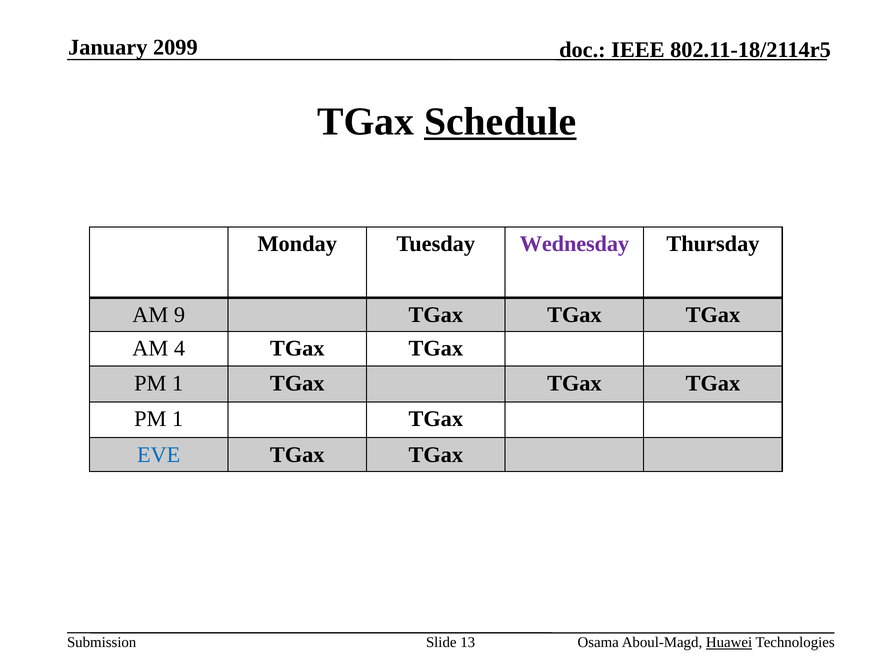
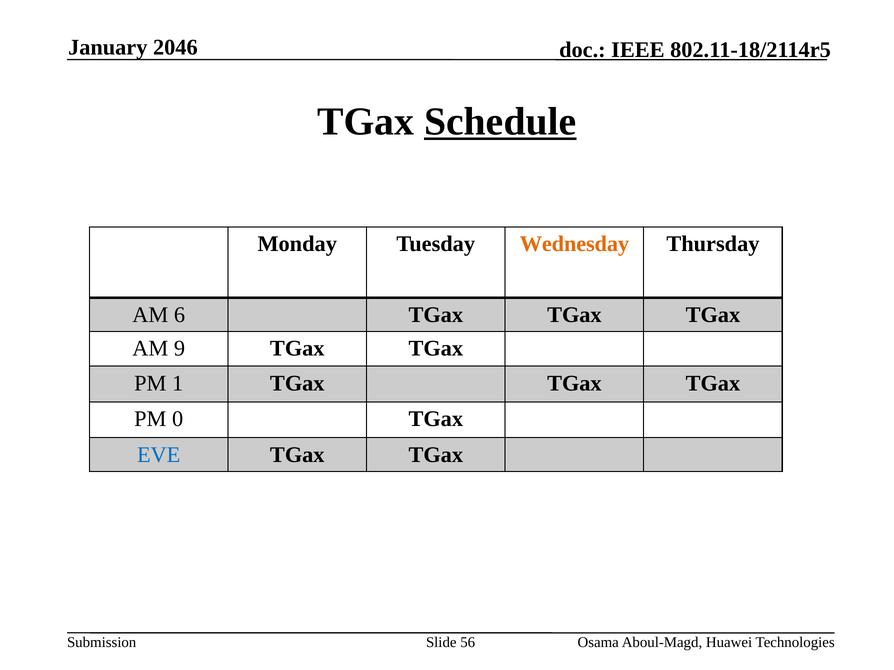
2099: 2099 -> 2046
Wednesday colour: purple -> orange
9: 9 -> 6
4: 4 -> 9
1 at (178, 419): 1 -> 0
13: 13 -> 56
Huawei underline: present -> none
